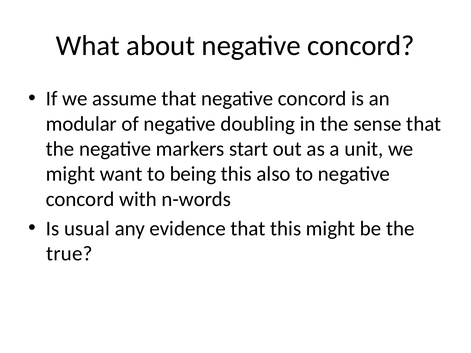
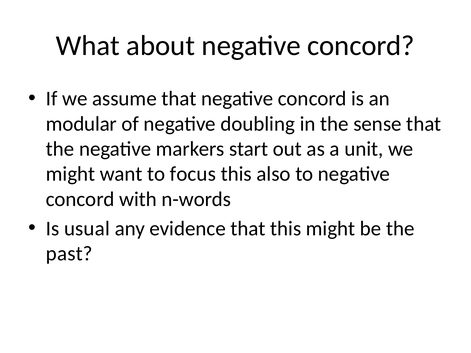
being: being -> focus
true: true -> past
